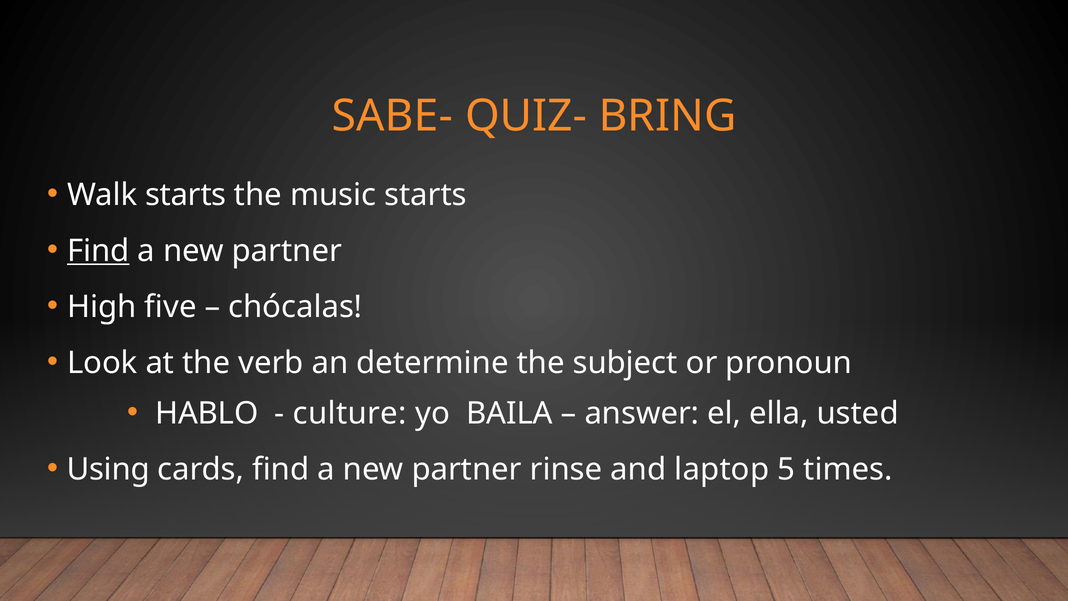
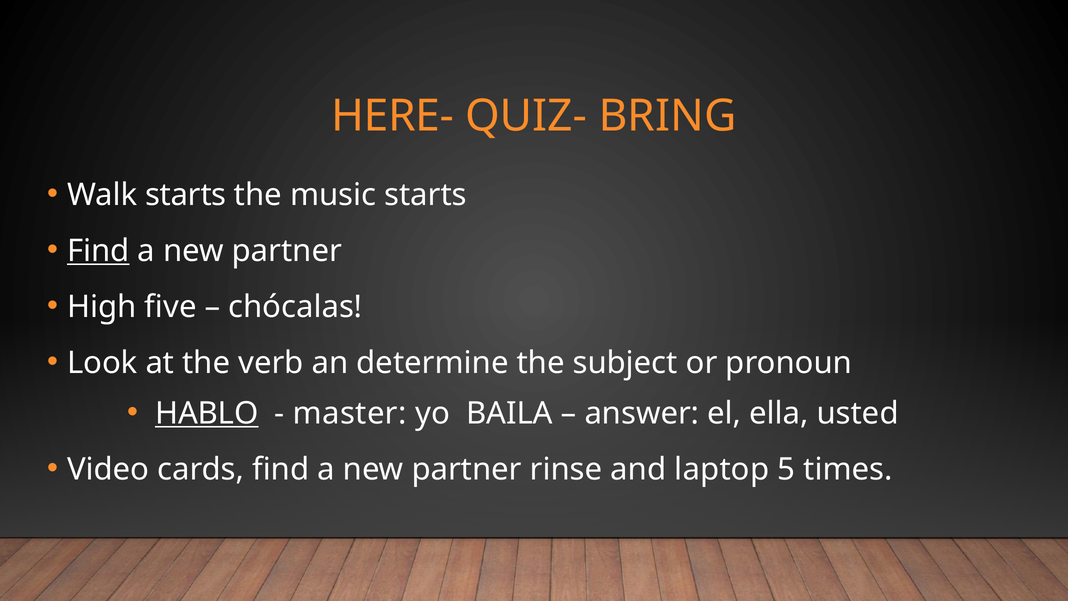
SABE-: SABE- -> HERE-
HABLO underline: none -> present
culture: culture -> master
Using: Using -> Video
